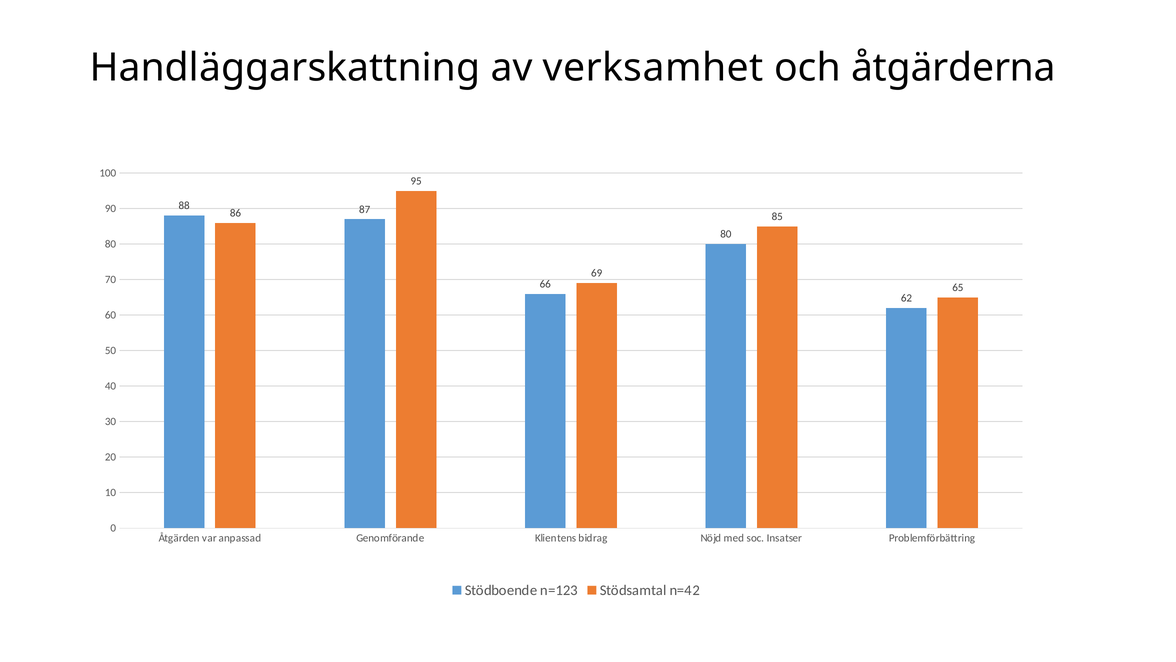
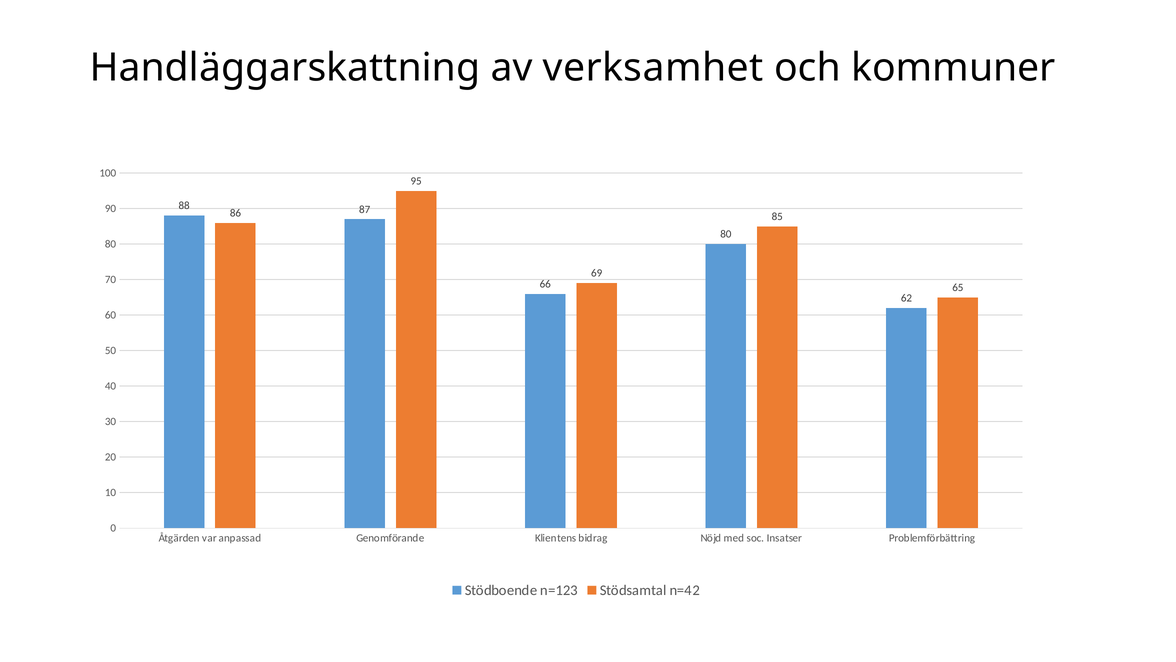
åtgärderna: åtgärderna -> kommuner
